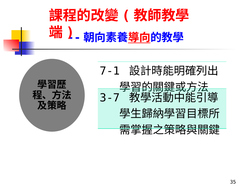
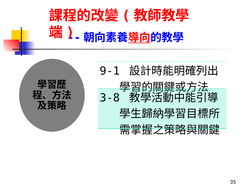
7-1: 7-1 -> 9-1
3-7: 3-7 -> 3-8
